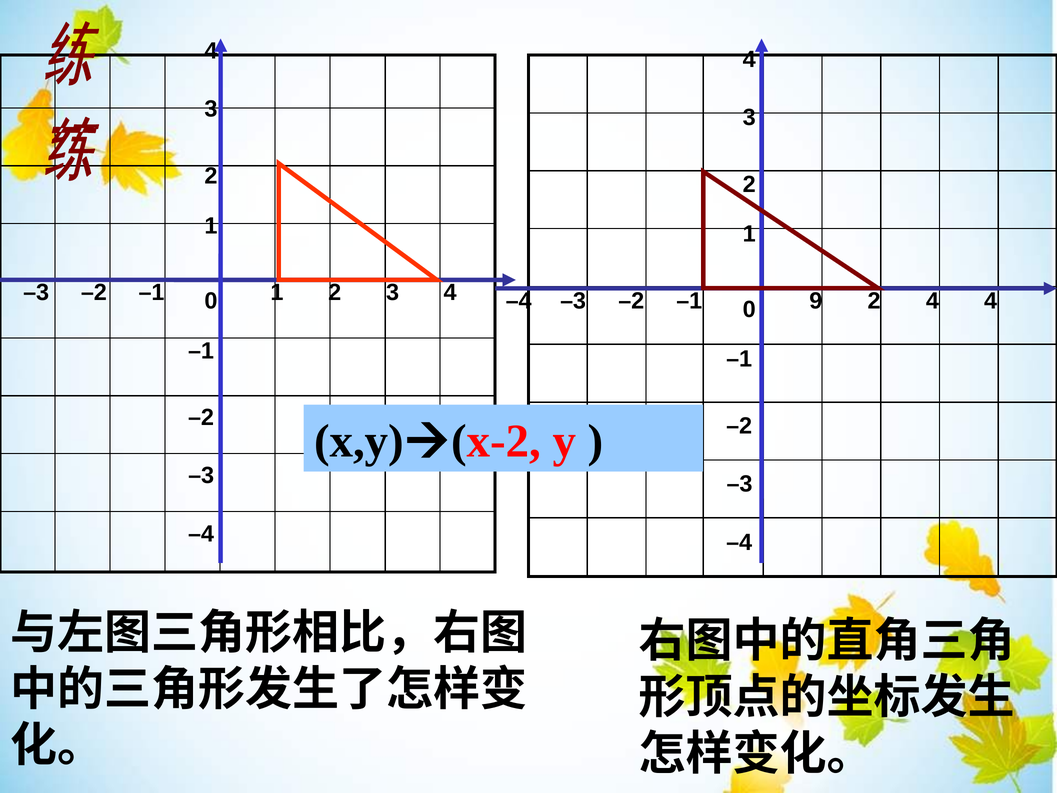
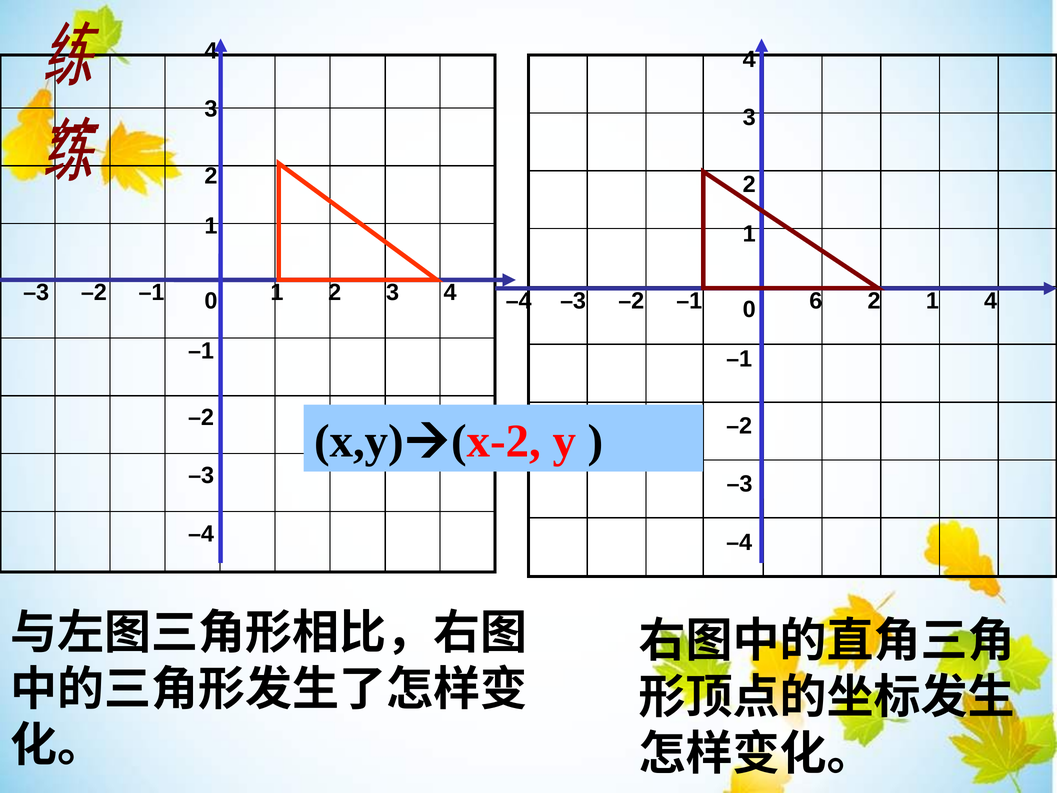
9: 9 -> 6
2 4: 4 -> 1
